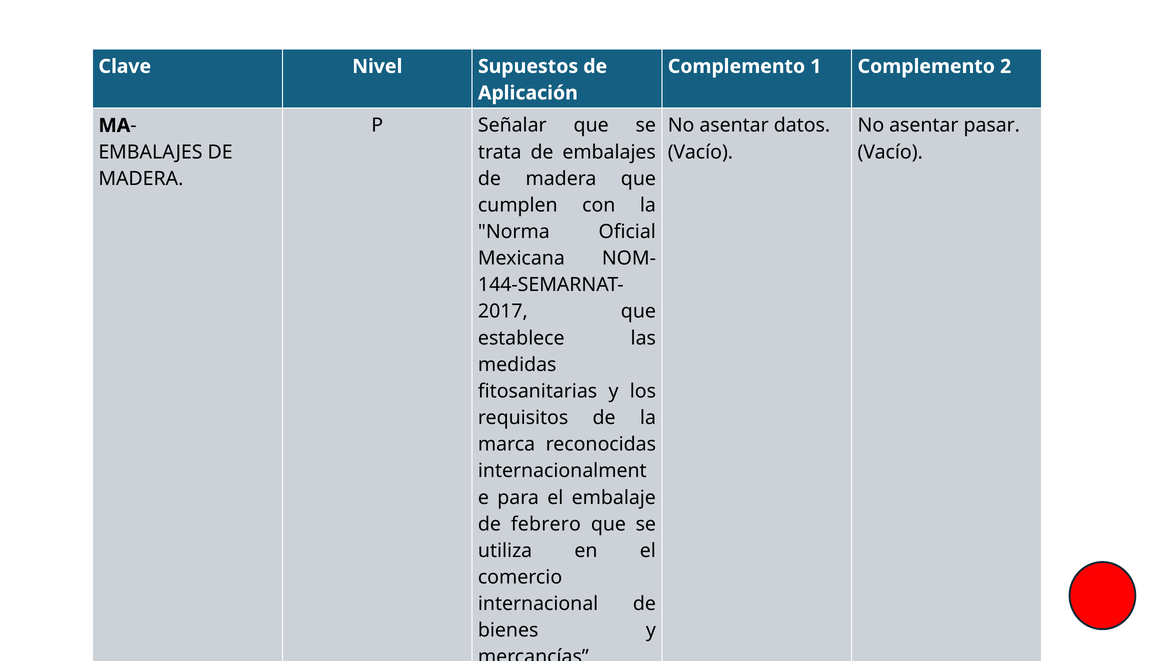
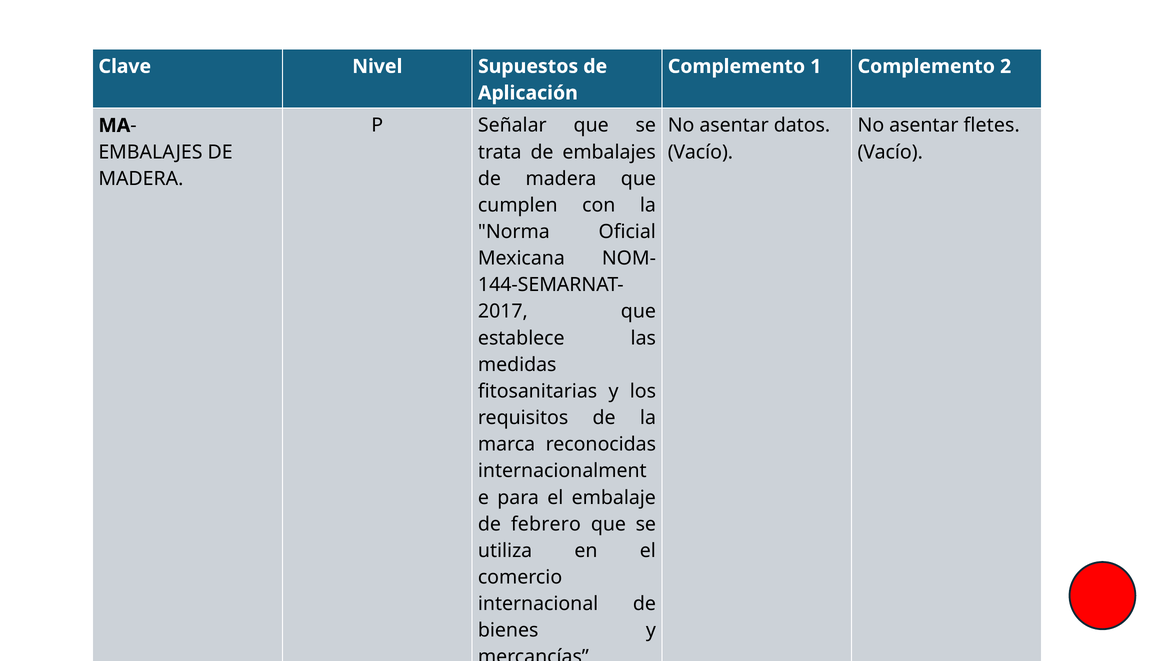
pasar: pasar -> fletes
